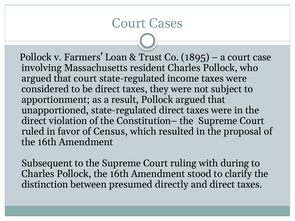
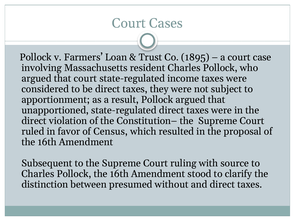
during: during -> source
directly: directly -> without
